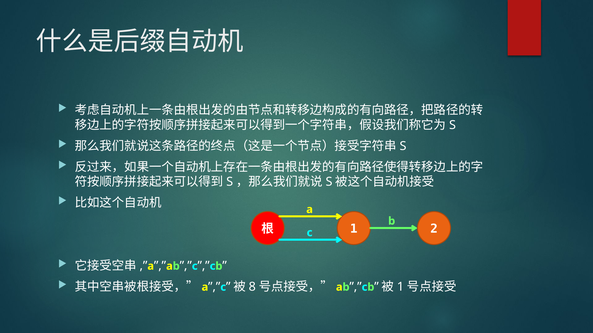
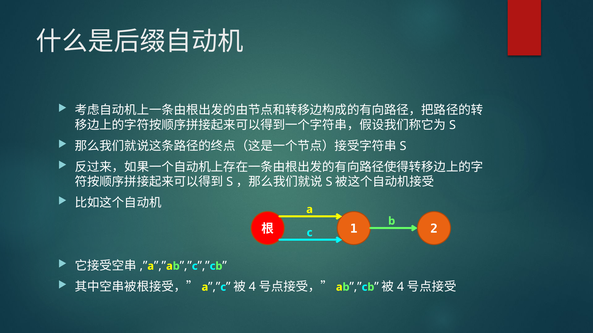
8 at (252, 287): 8 -> 4
1 at (401, 287): 1 -> 4
